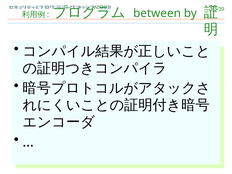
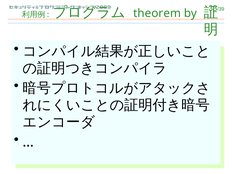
between: between -> theorem
